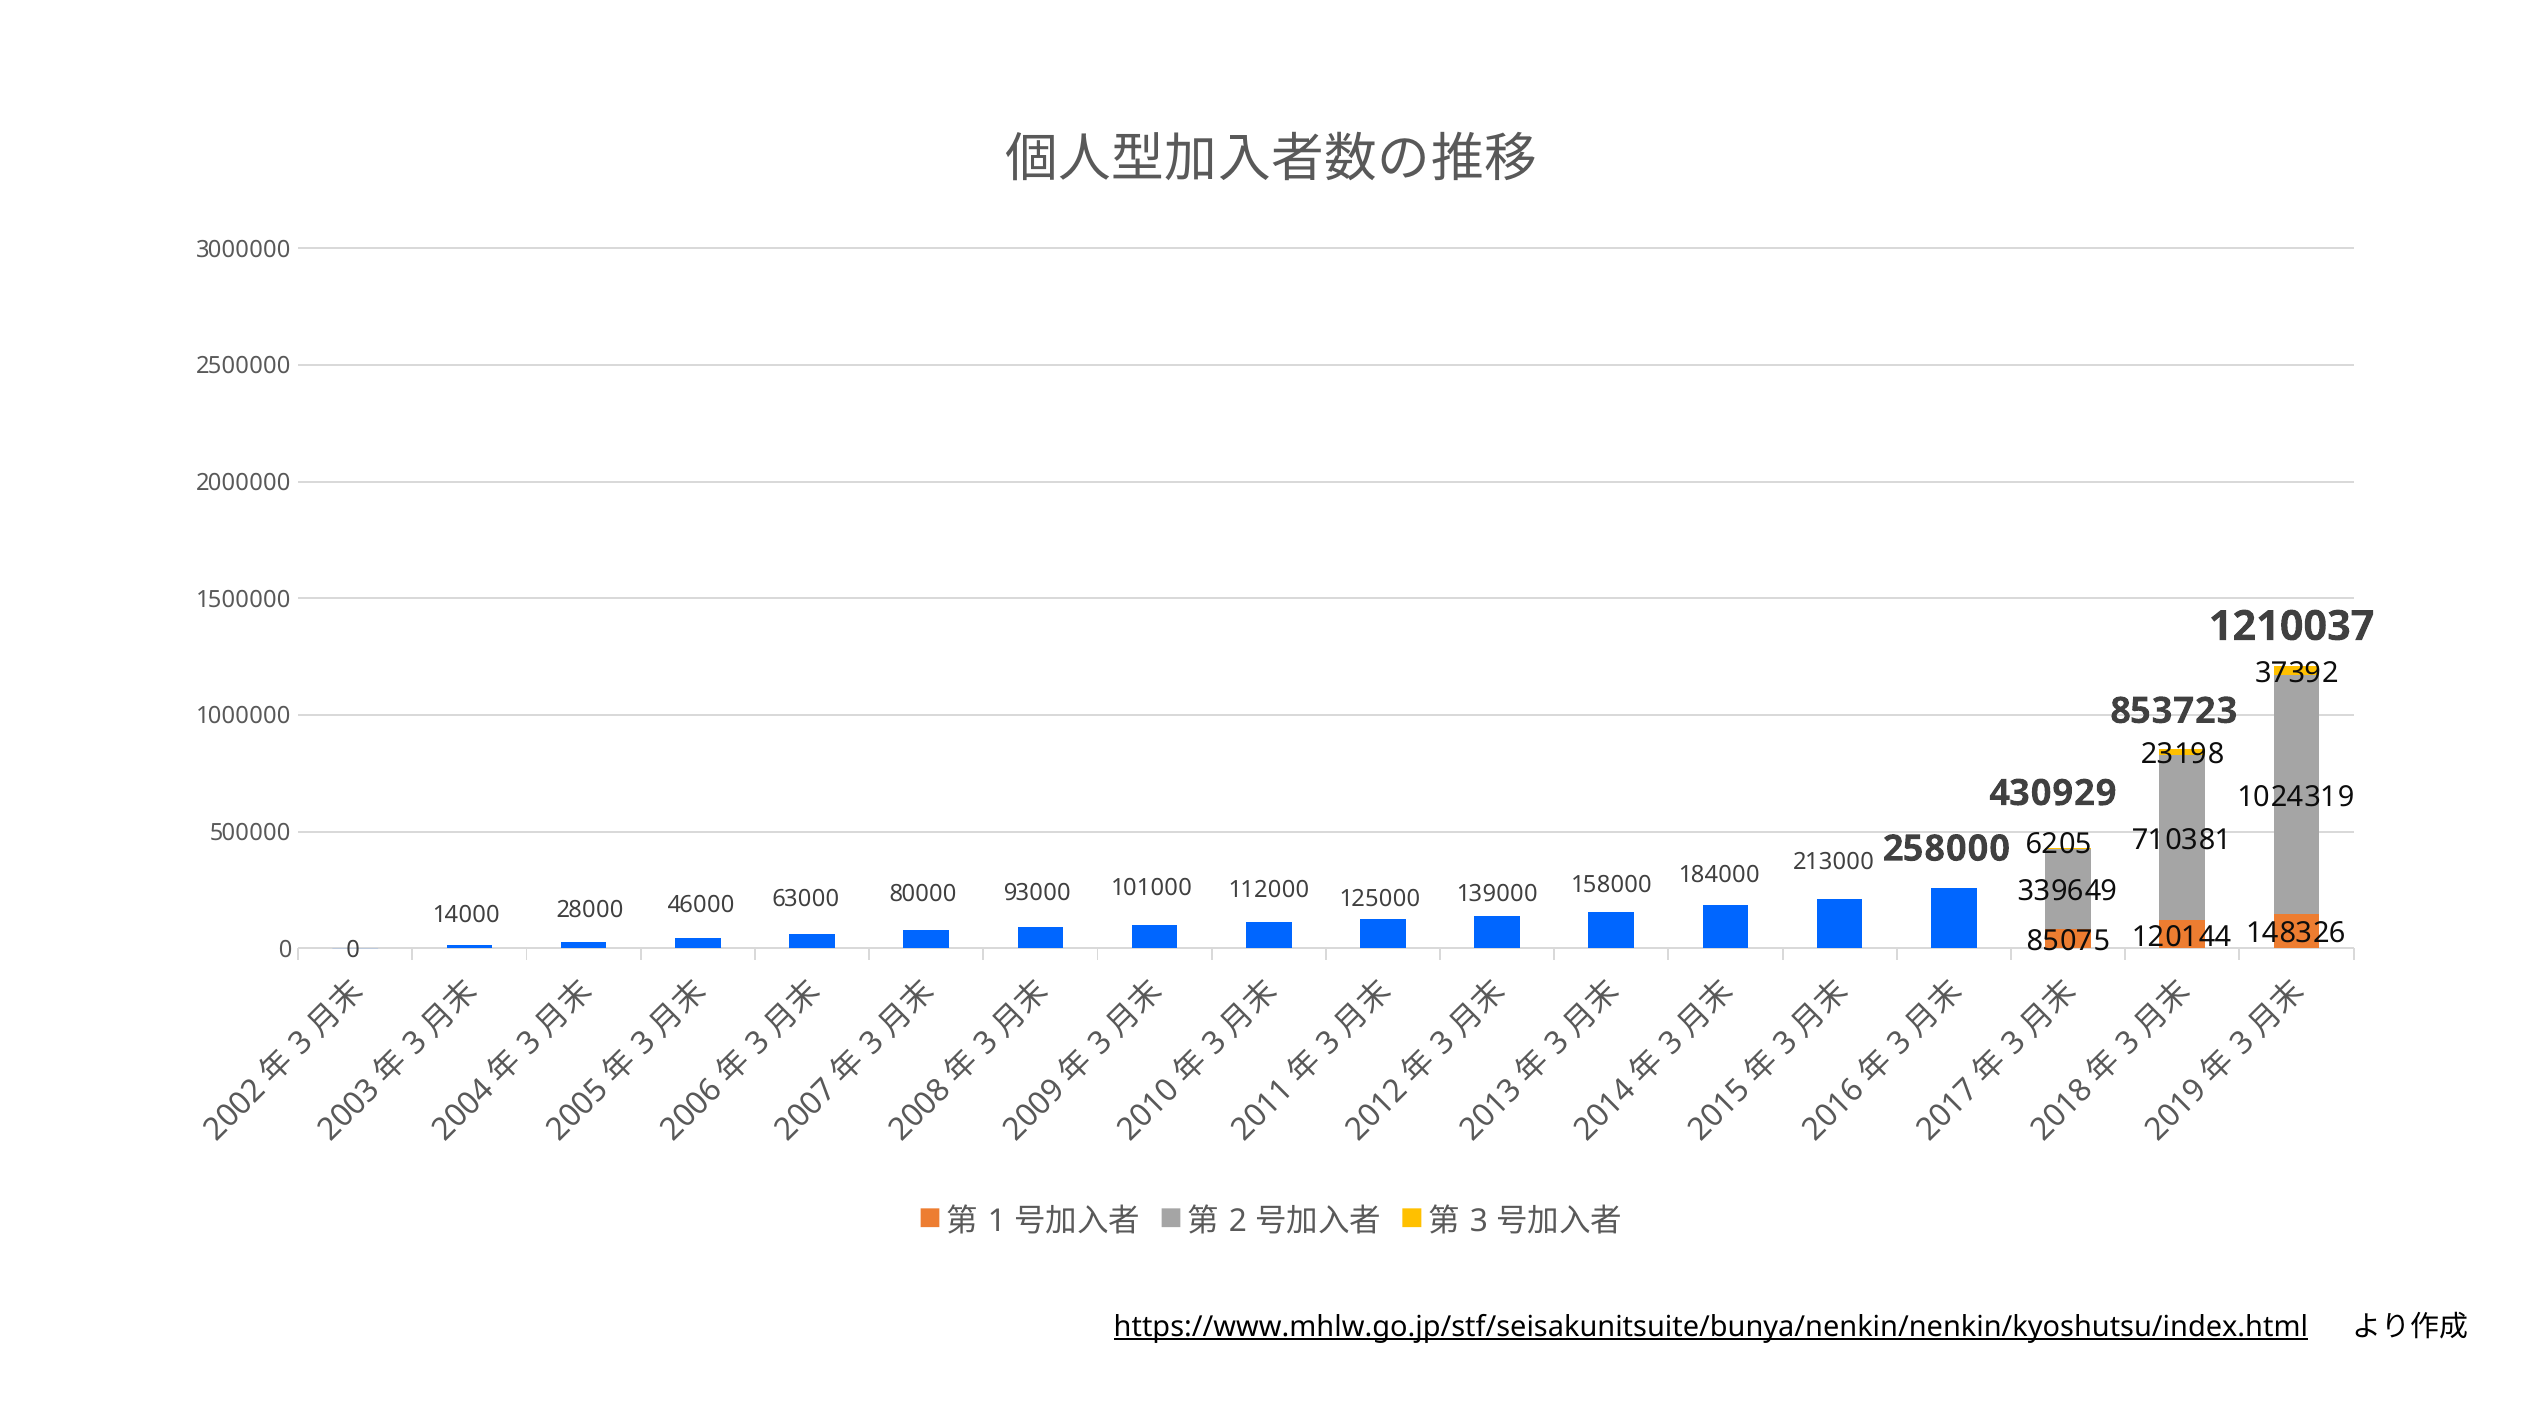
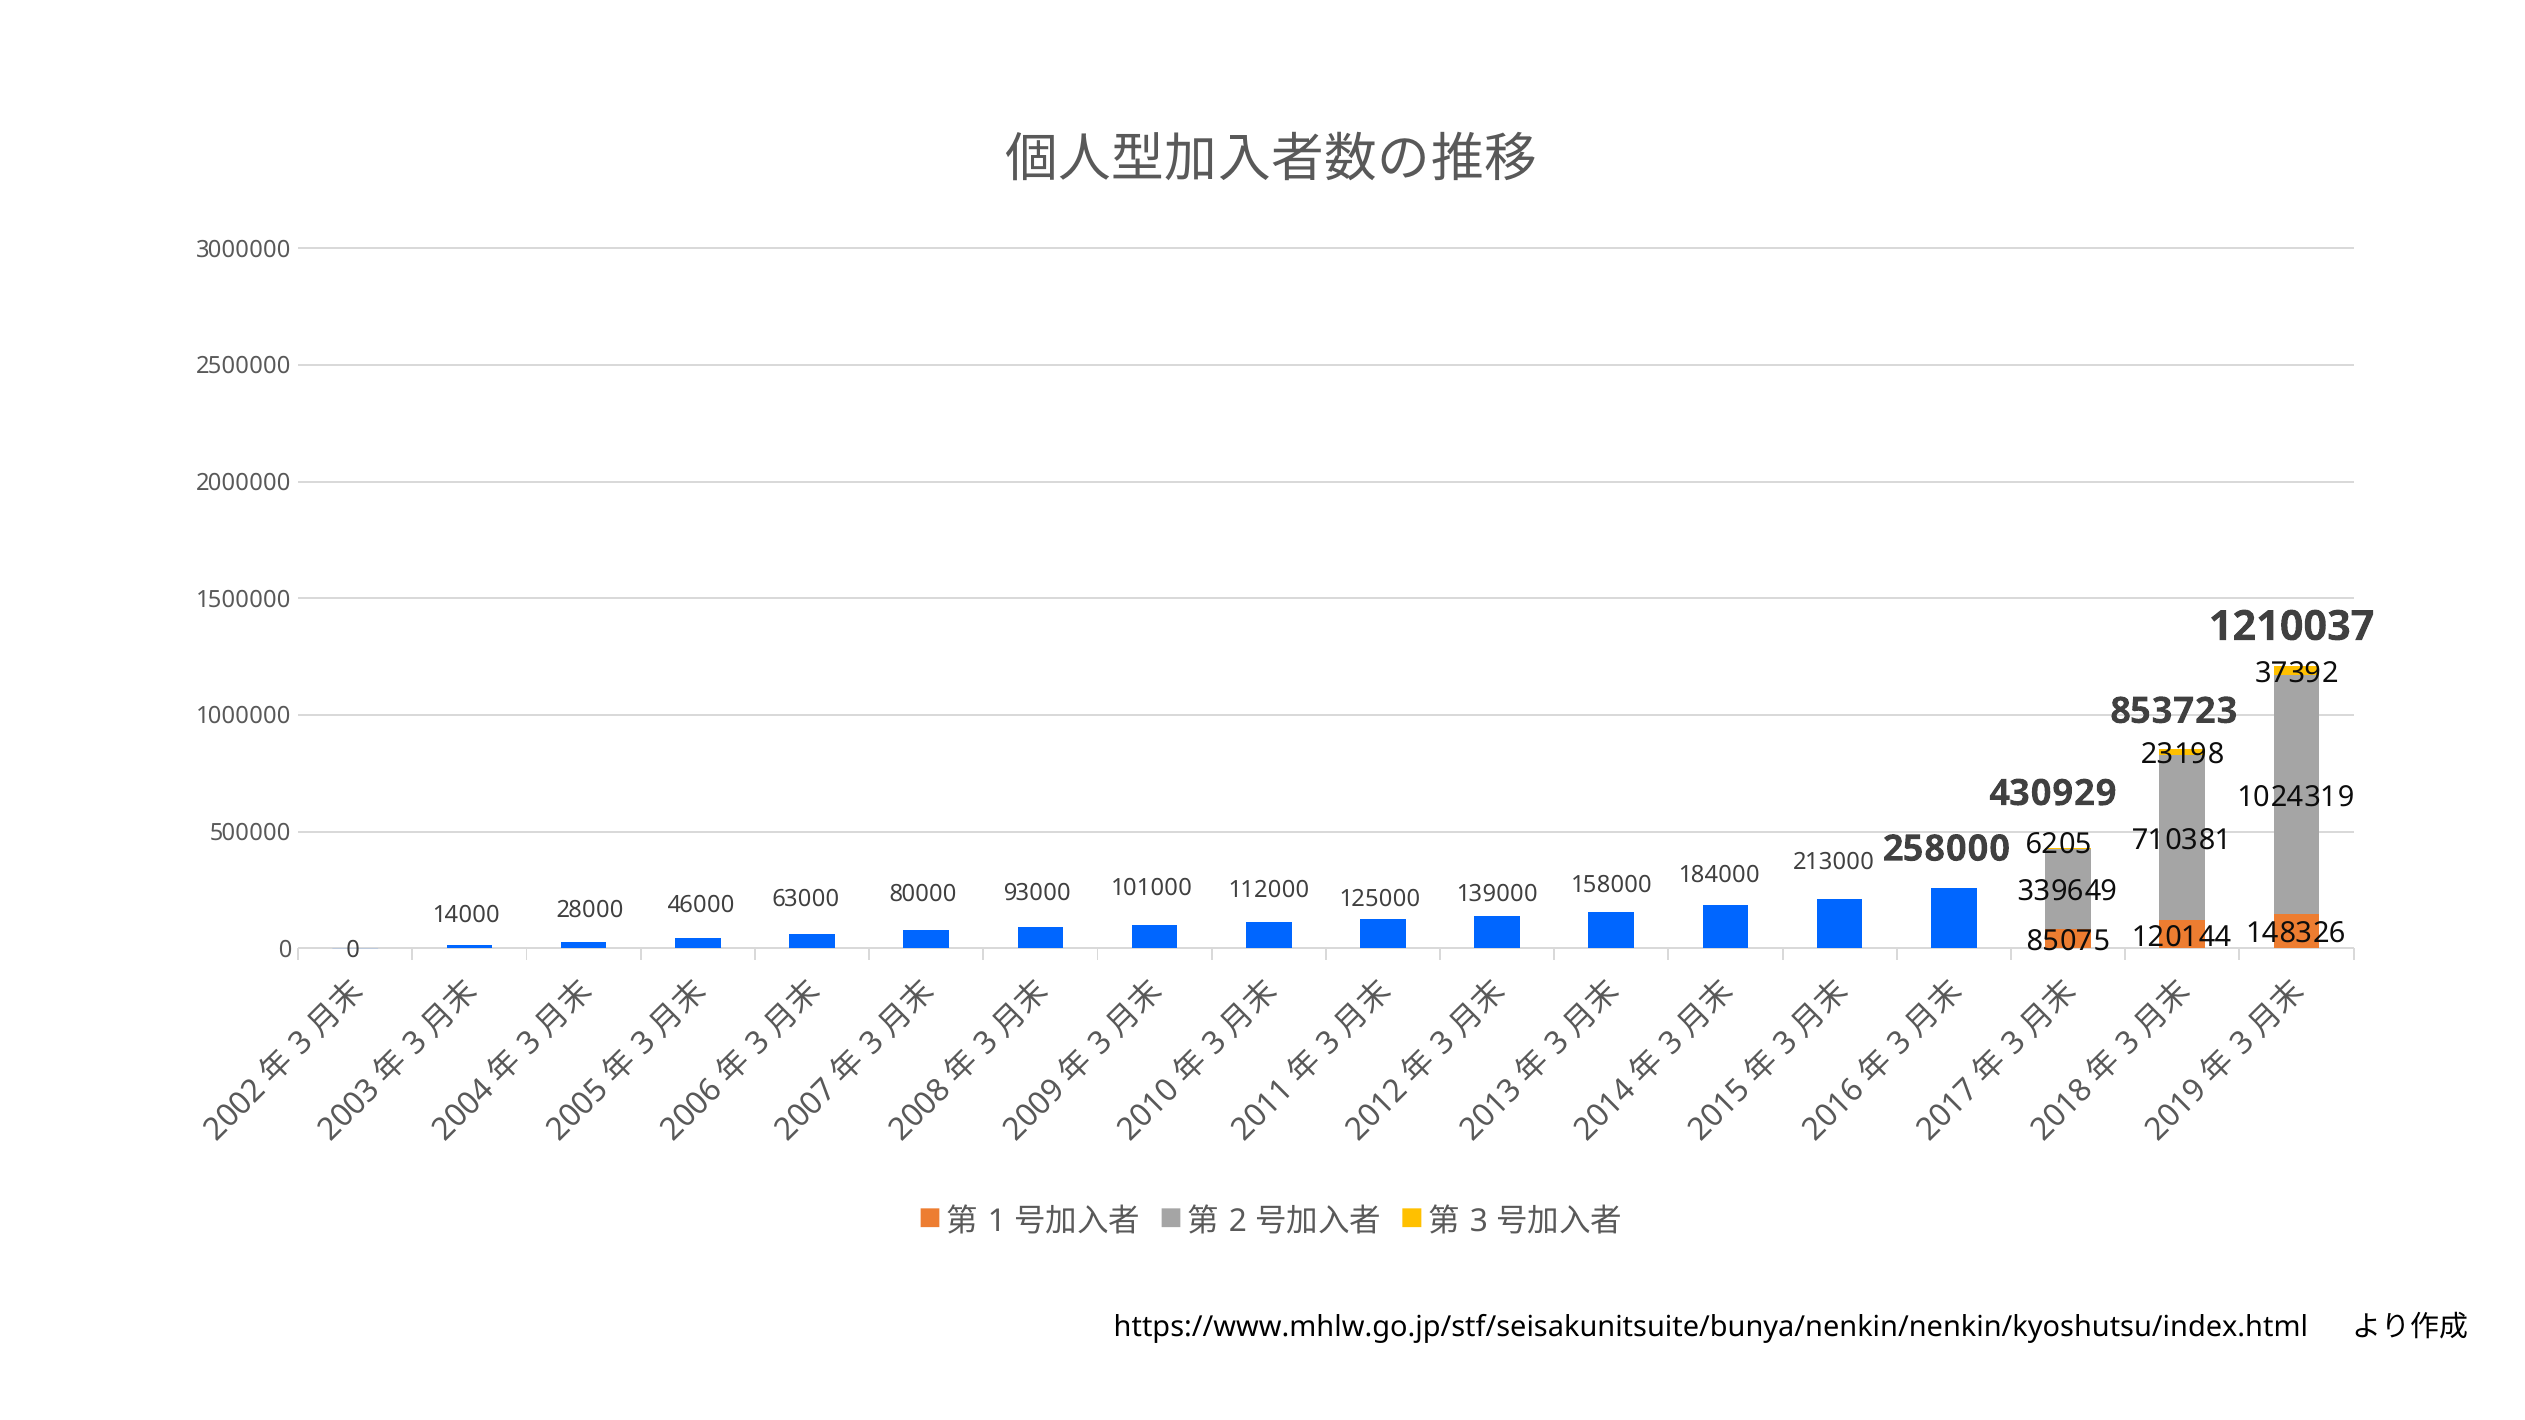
https://www.mhlw.go.jp/stf/seisakunitsuite/bunya/nenkin/nenkin/kyoshutsu/index.html underline: present -> none
